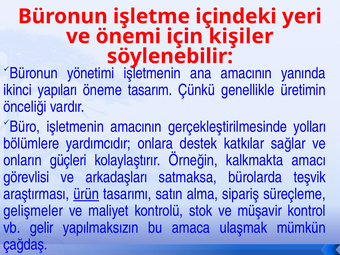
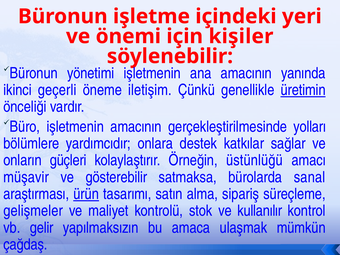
yapıları: yapıları -> geçerli
tasarım: tasarım -> iletişim
üretimin underline: none -> present
kalkmakta: kalkmakta -> üstünlüğü
görevlisi: görevlisi -> müşavir
arkadaşları: arkadaşları -> gösterebilir
teşvik: teşvik -> sanal
müşavir: müşavir -> kullanılır
